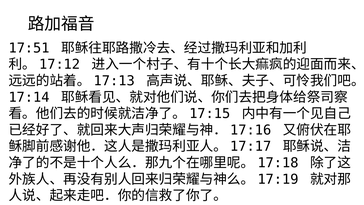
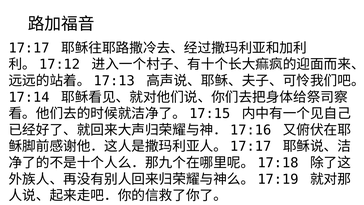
17:51: 17:51 -> 17:17
